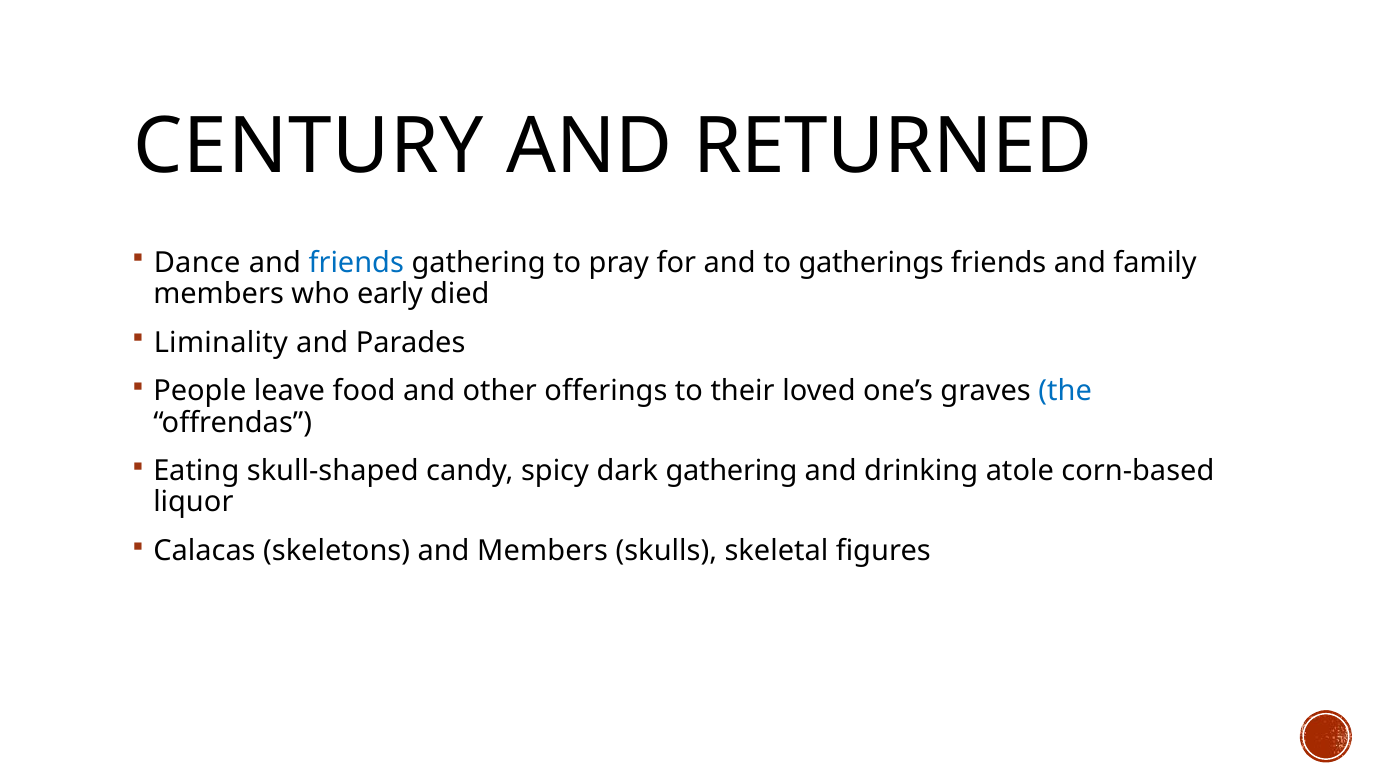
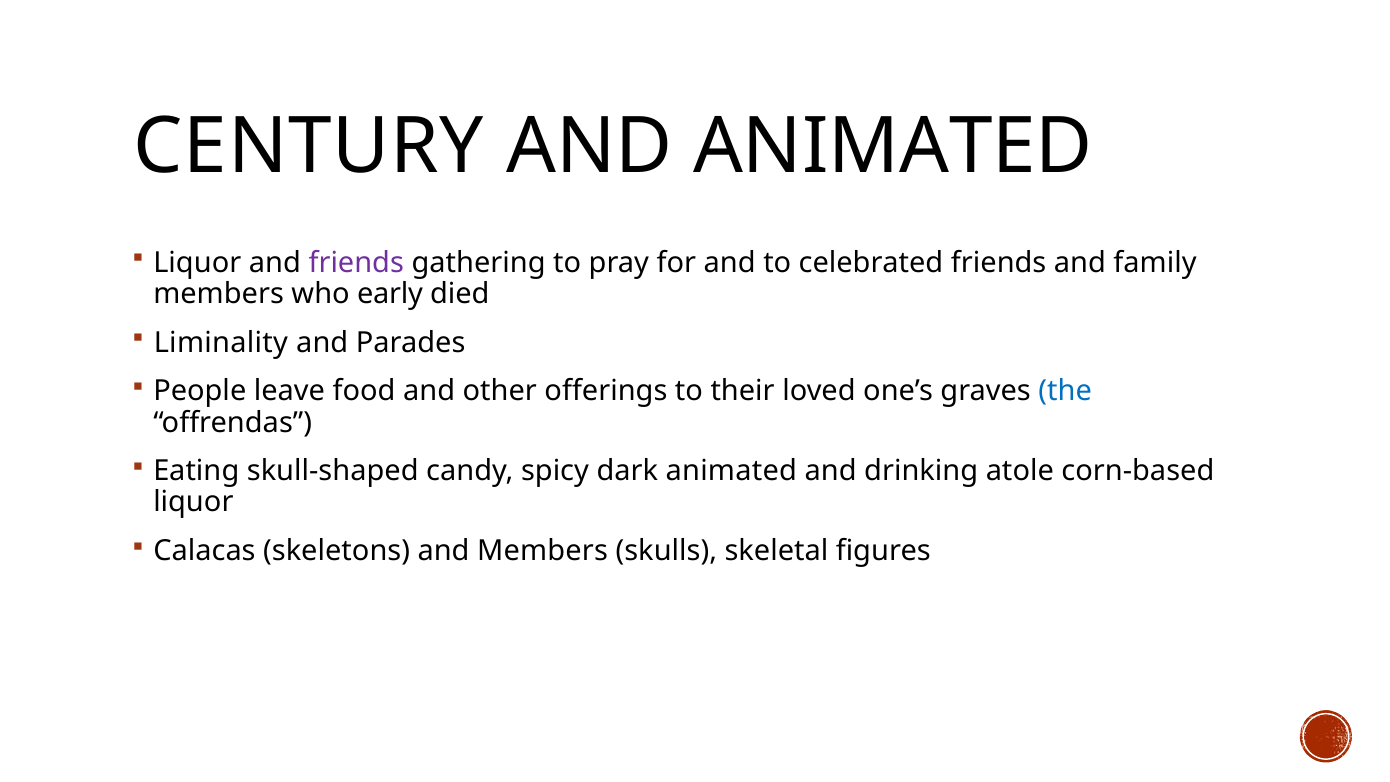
AND RETURNED: RETURNED -> ANIMATED
Dance at (197, 263): Dance -> Liquor
friends at (356, 263) colour: blue -> purple
gatherings: gatherings -> celebrated
dark gathering: gathering -> animated
